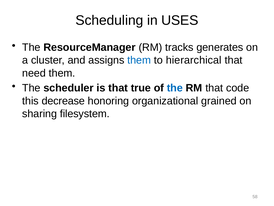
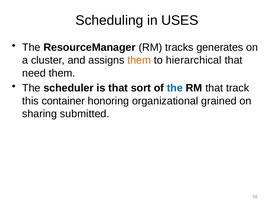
them at (139, 60) colour: blue -> orange
true: true -> sort
code: code -> track
decrease: decrease -> container
filesystem: filesystem -> submitted
